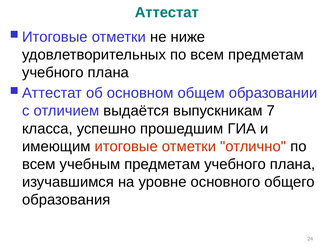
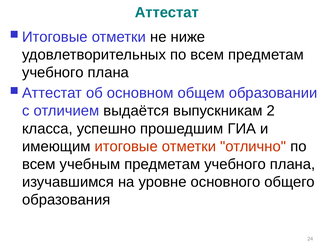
7: 7 -> 2
